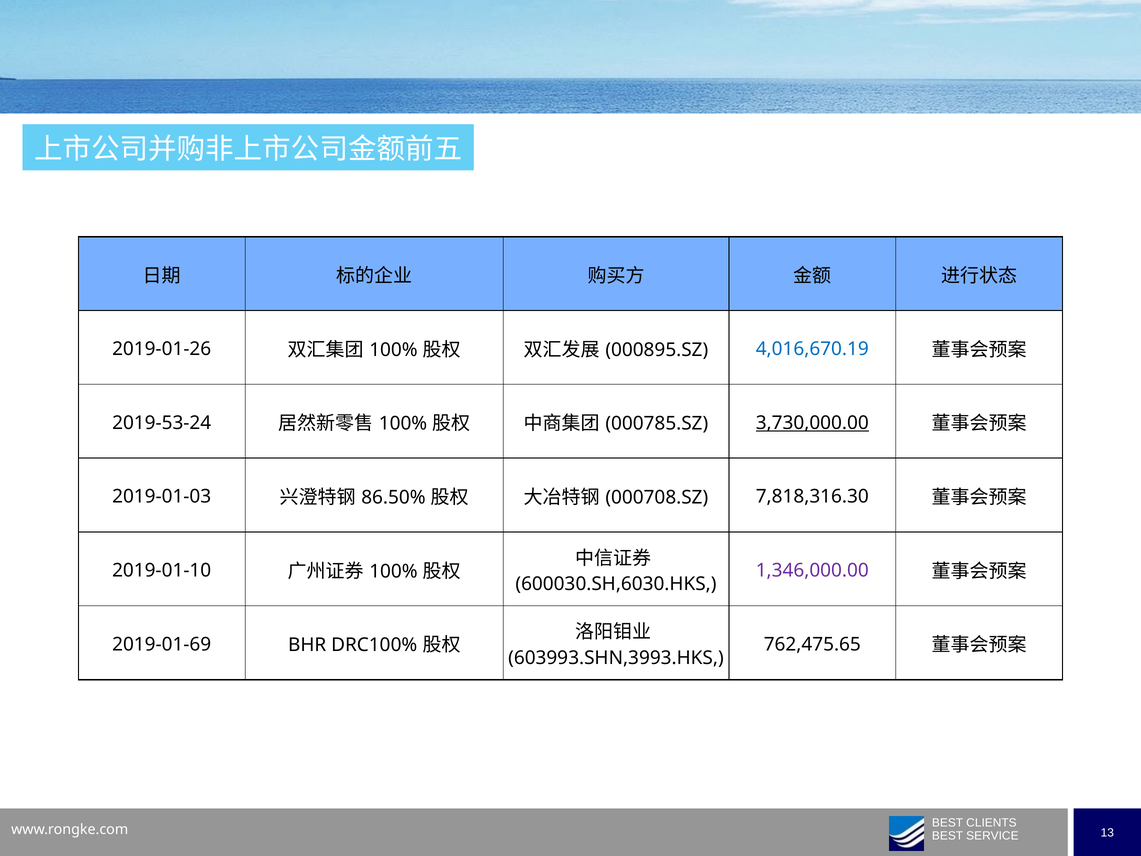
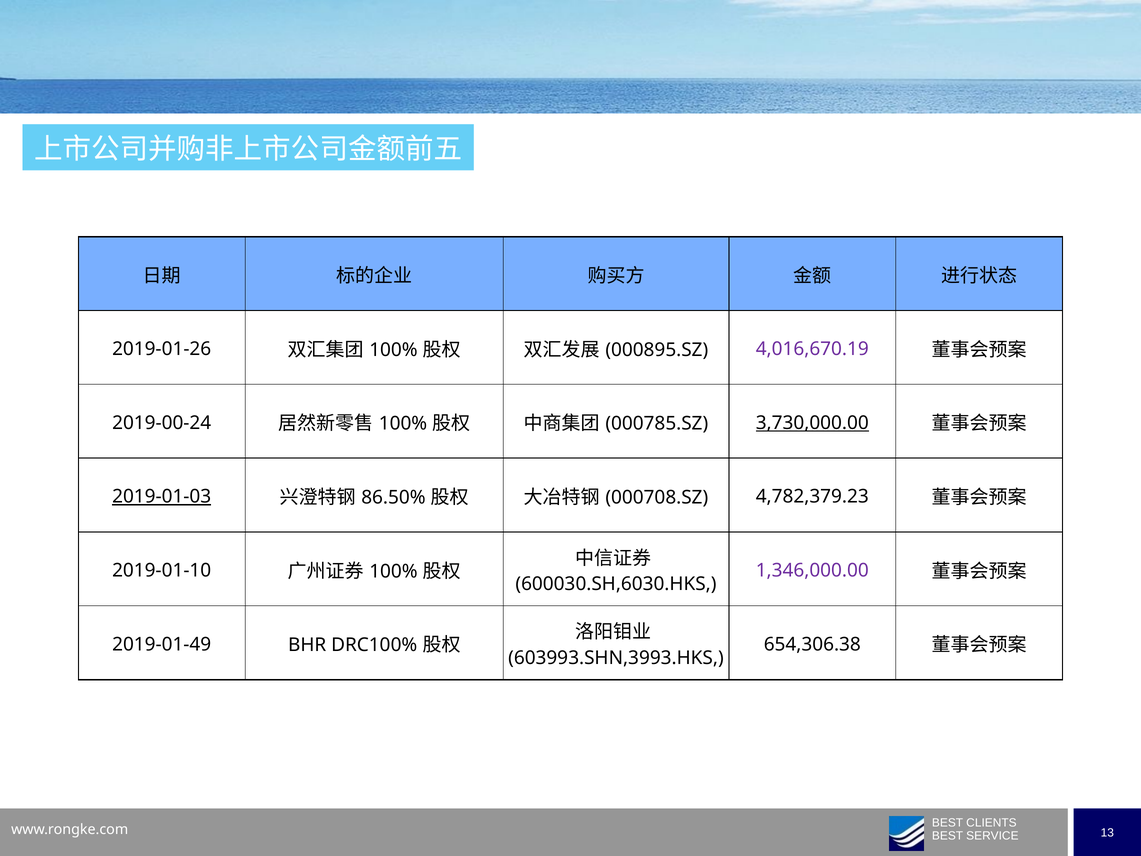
4,016,670.19 colour: blue -> purple
2019-53-24: 2019-53-24 -> 2019-00-24
2019-01-03 underline: none -> present
7,818,316.30: 7,818,316.30 -> 4,782,379.23
2019-01-69: 2019-01-69 -> 2019-01-49
762,475.65: 762,475.65 -> 654,306.38
